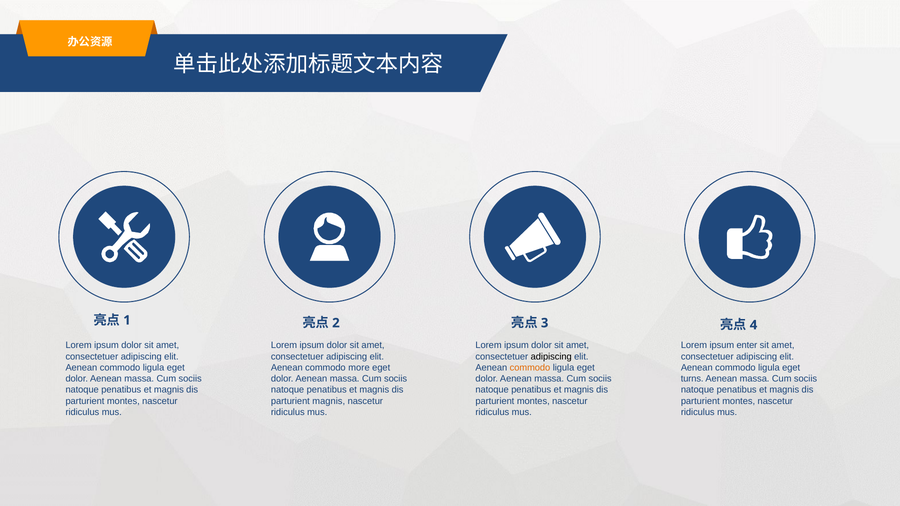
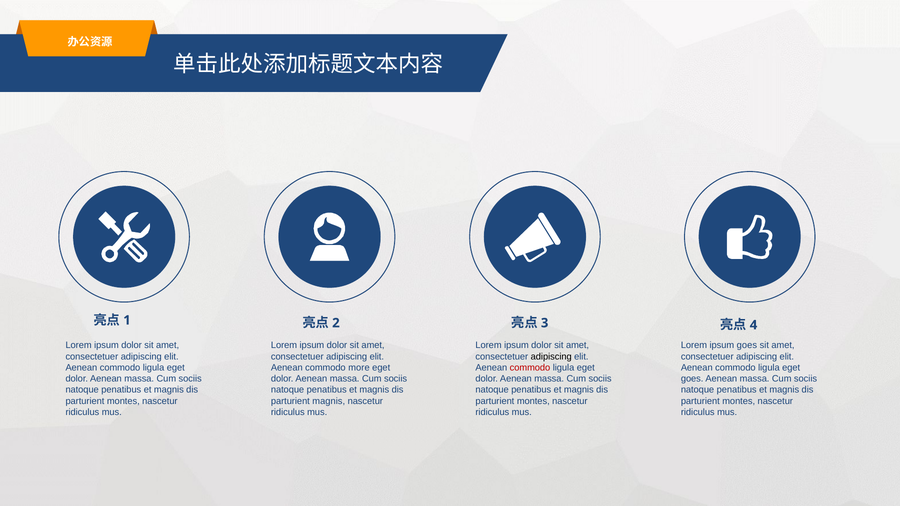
ipsum enter: enter -> goes
commodo at (530, 368) colour: orange -> red
turns at (692, 379): turns -> goes
